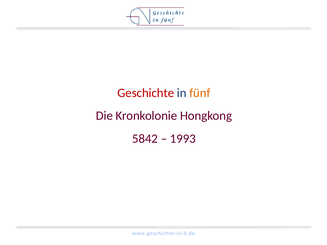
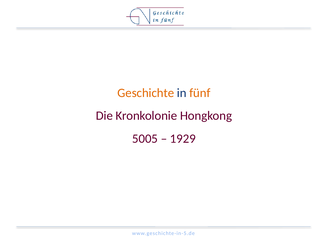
Geschichte colour: red -> orange
5842: 5842 -> 5005
1993: 1993 -> 1929
